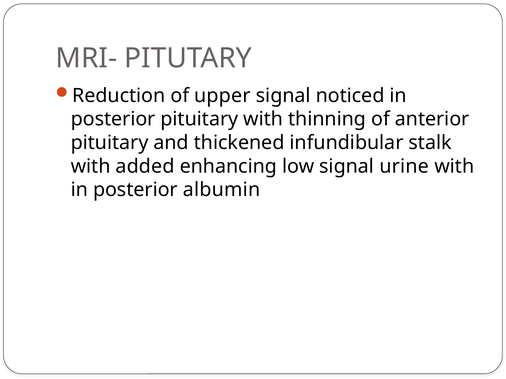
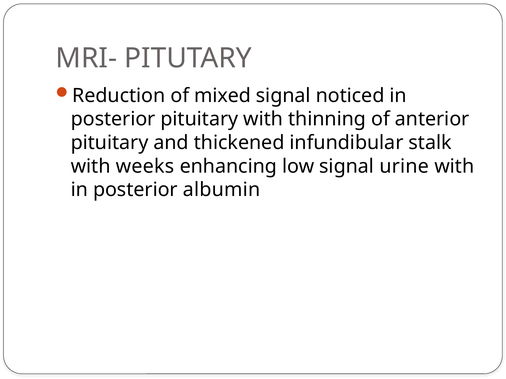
upper: upper -> mixed
added: added -> weeks
